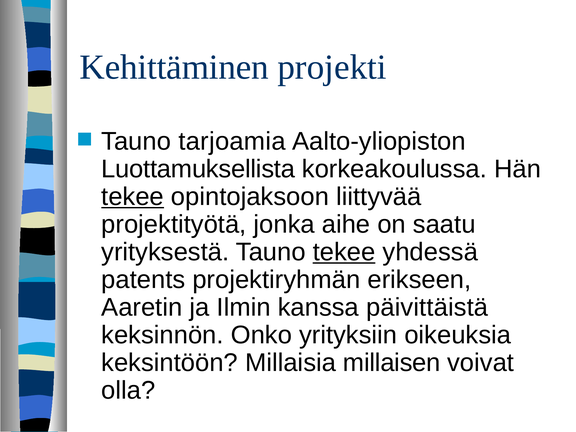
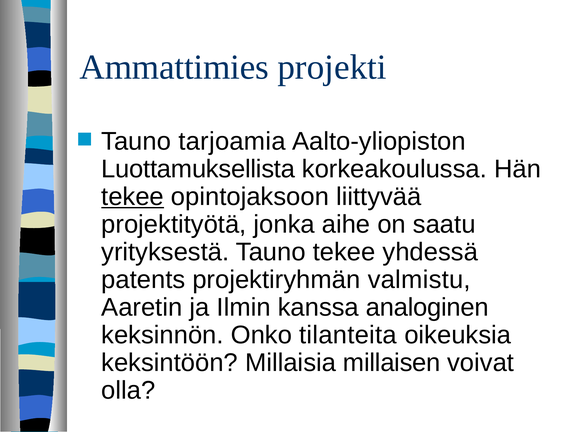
Kehittäminen: Kehittäminen -> Ammattimies
tekee at (344, 252) underline: present -> none
erikseen: erikseen -> valmistu
päivittäistä: päivittäistä -> analoginen
yrityksiin: yrityksiin -> tilanteita
